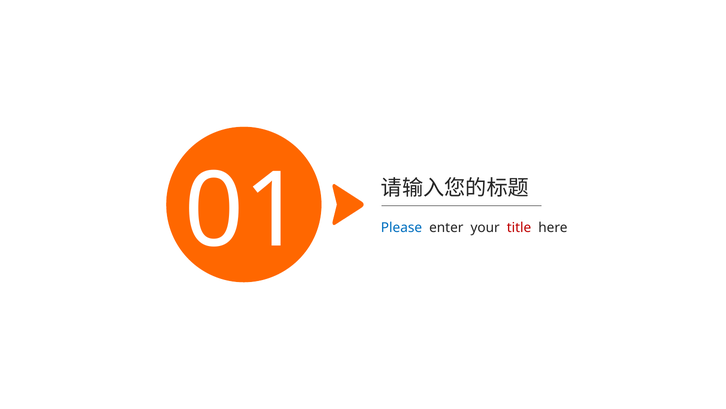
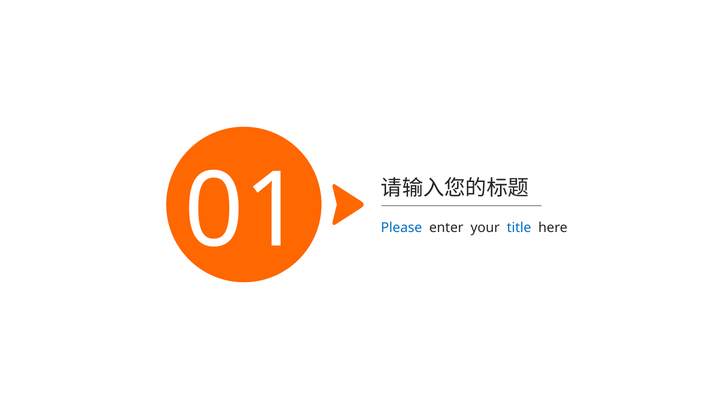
title colour: red -> blue
